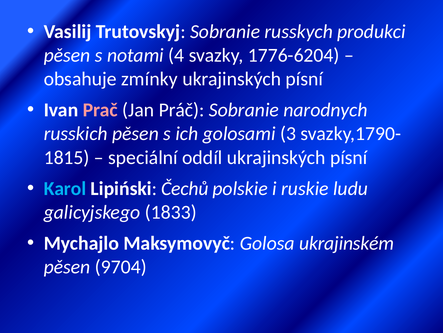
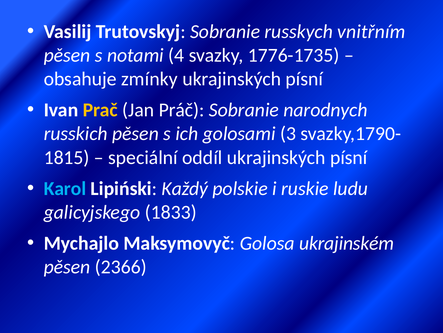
produkci: produkci -> vnitřním
1776-6204: 1776-6204 -> 1776-1735
Prač colour: pink -> yellow
Čechů: Čechů -> Každý
9704: 9704 -> 2366
